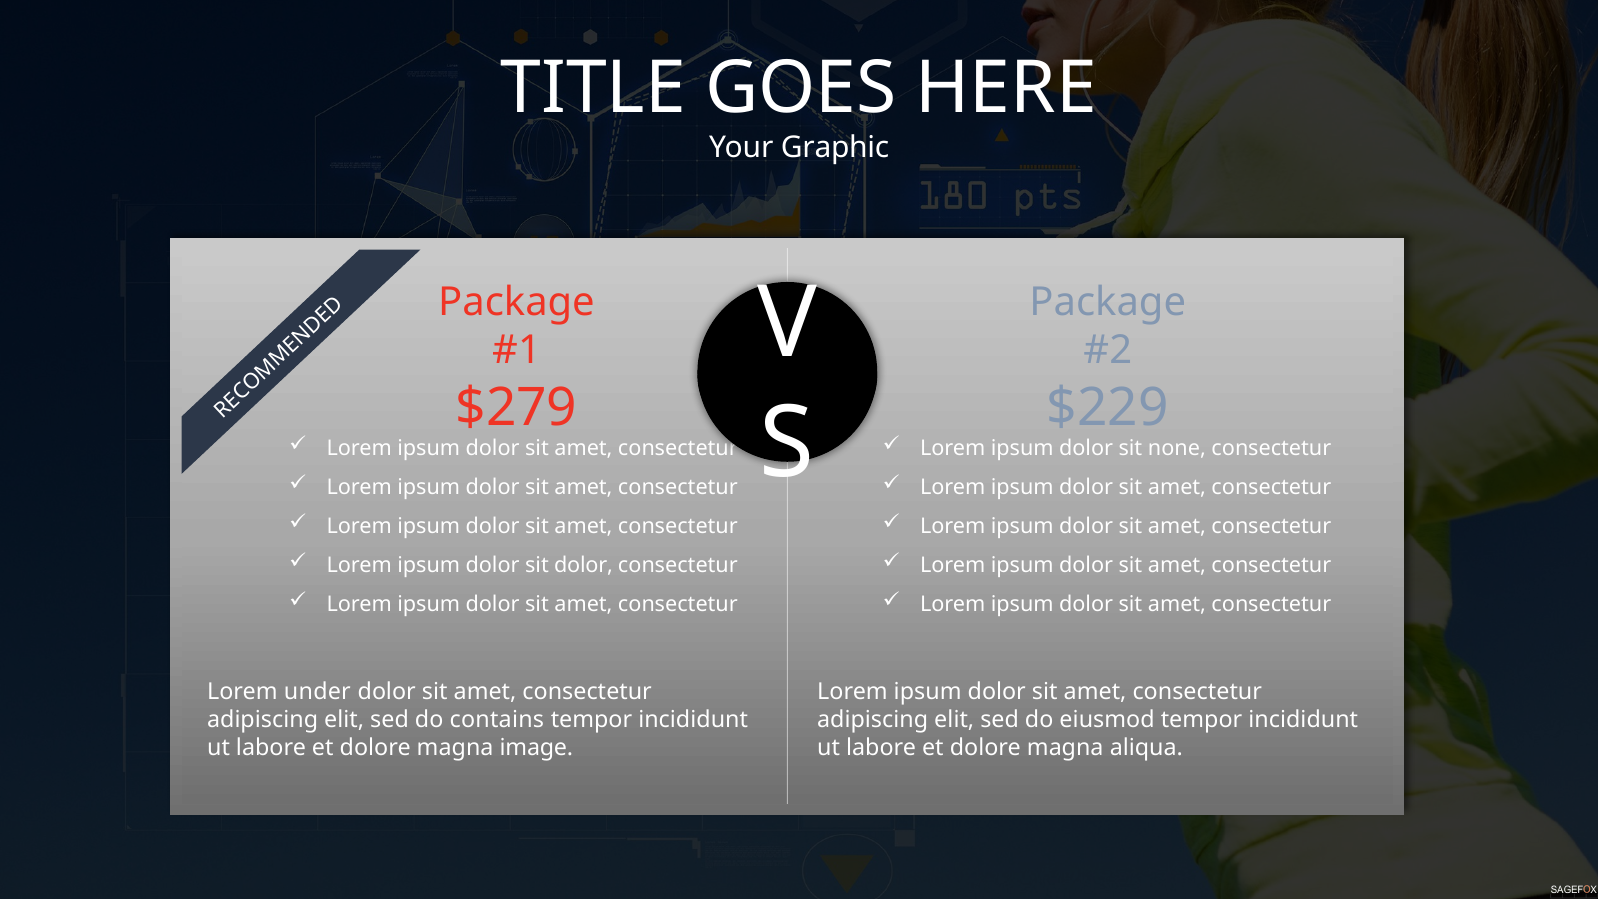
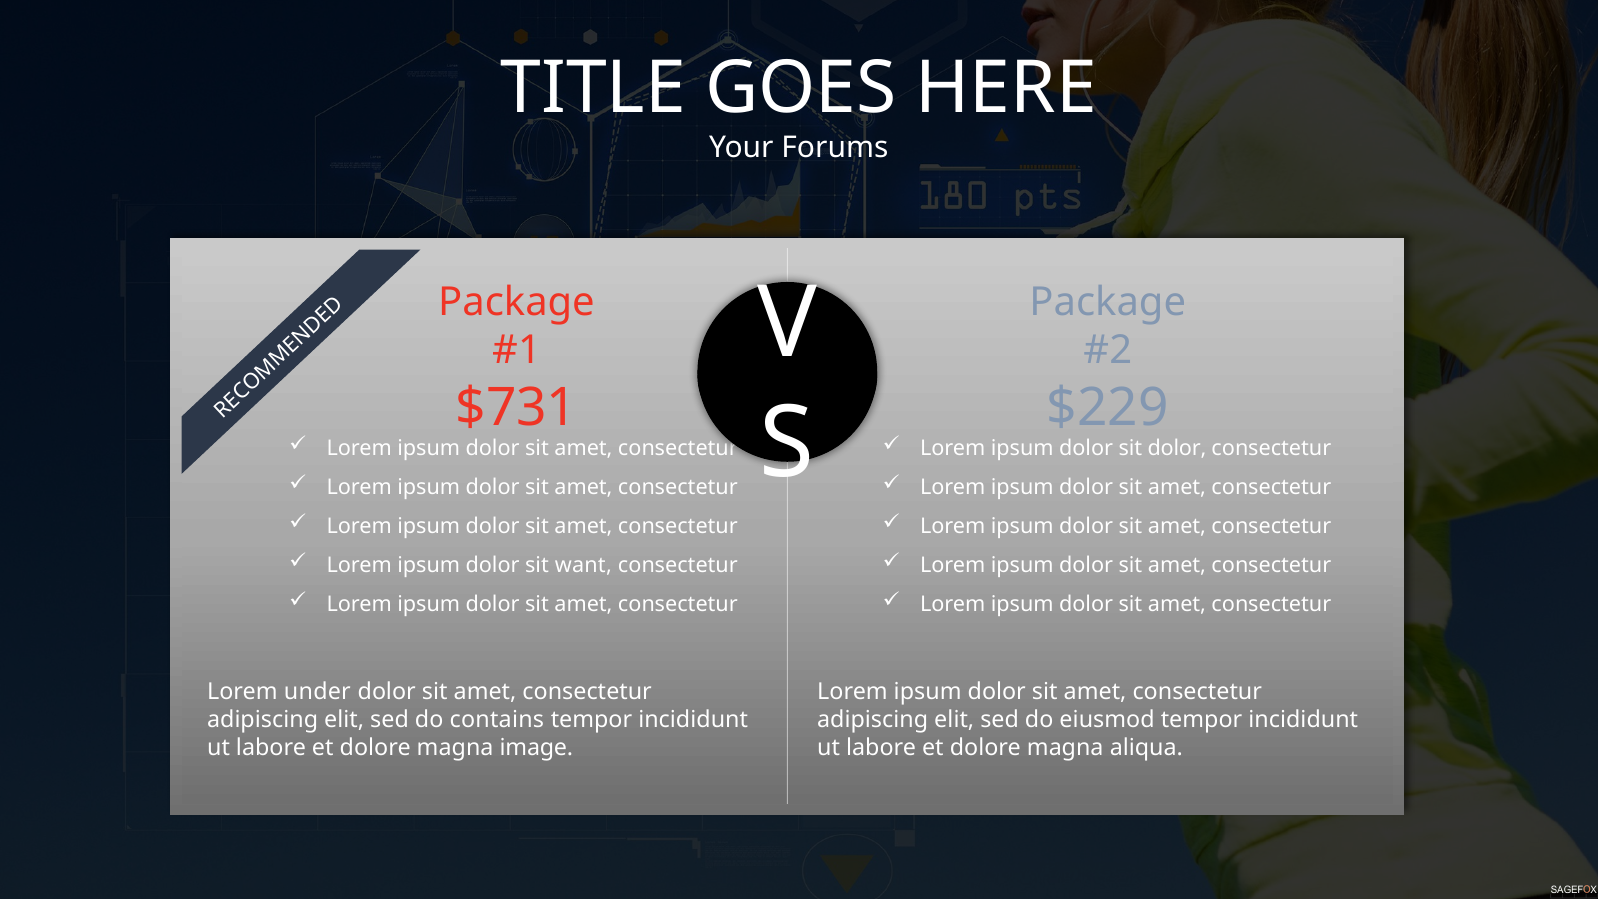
Graphic: Graphic -> Forums
$279: $279 -> $731
sit none: none -> dolor
sit dolor: dolor -> want
